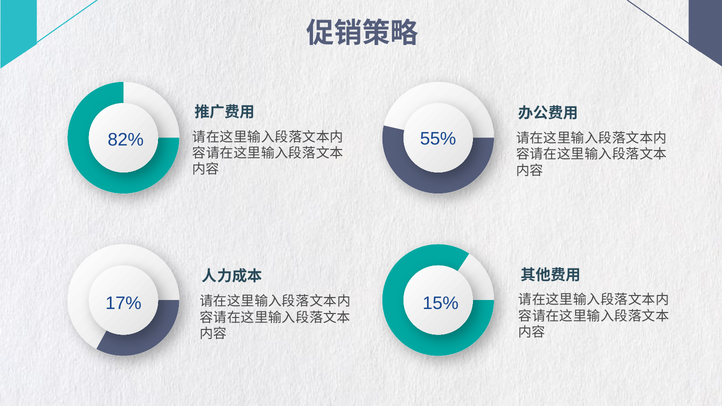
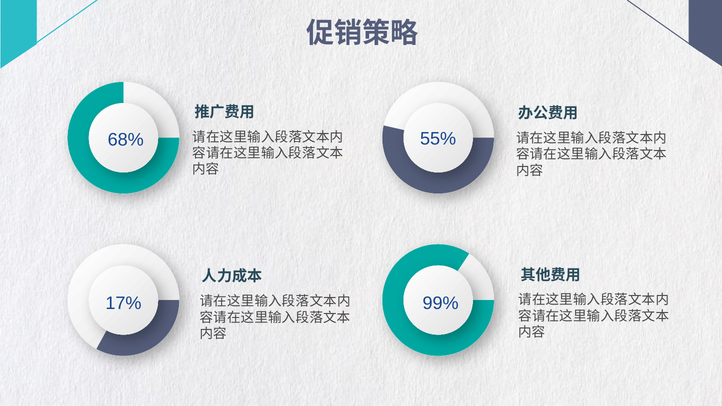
82%: 82% -> 68%
15%: 15% -> 99%
